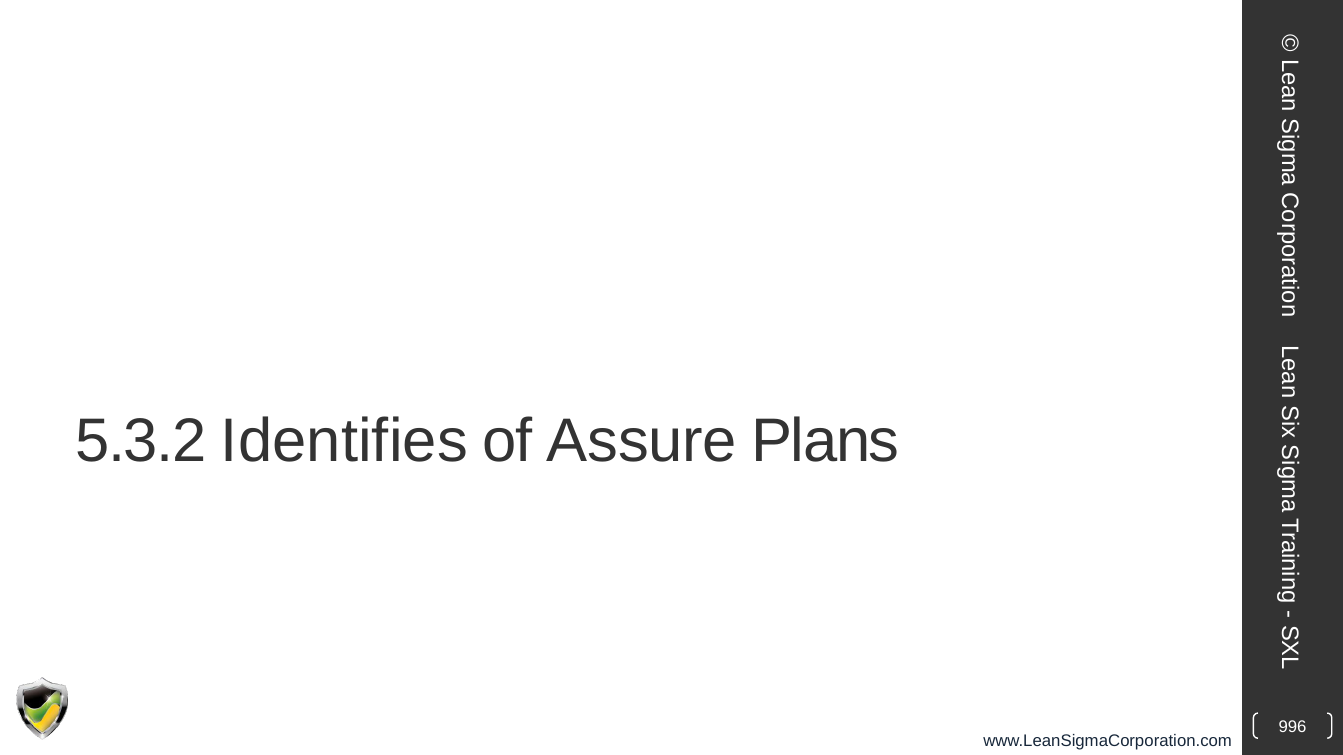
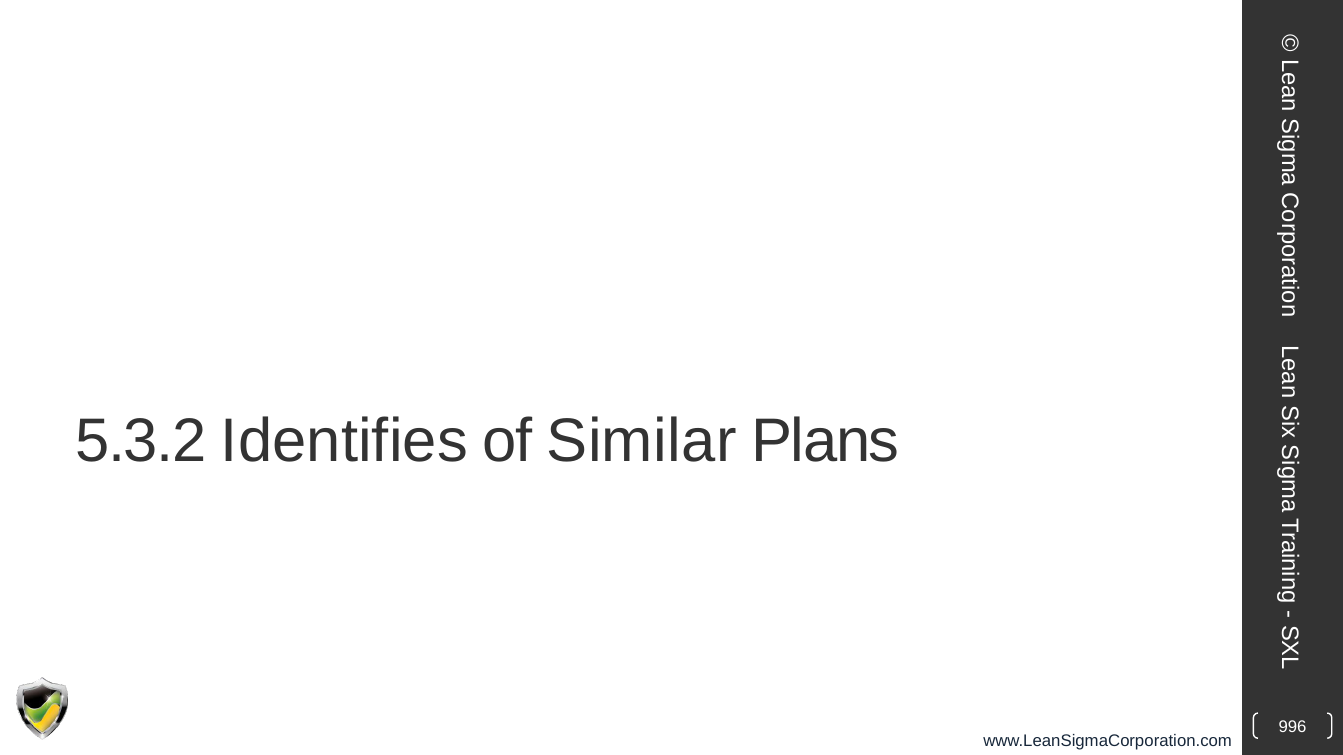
Assure: Assure -> Similar
